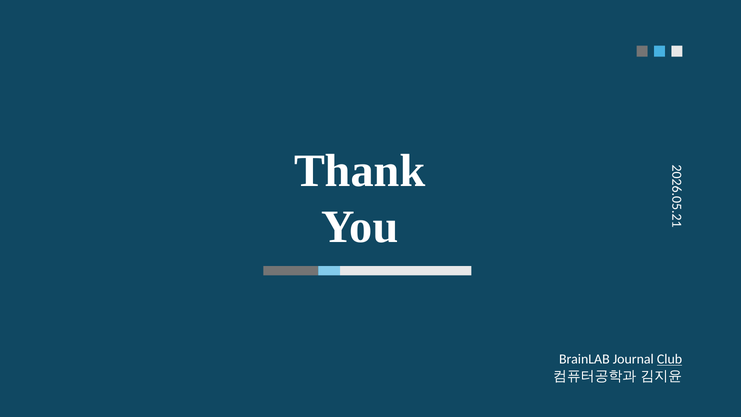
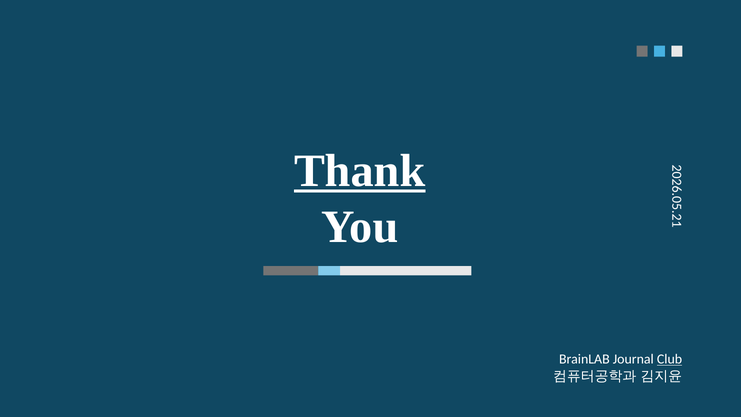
Thank underline: none -> present
